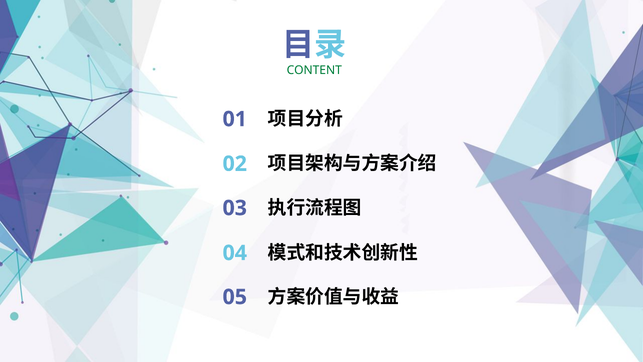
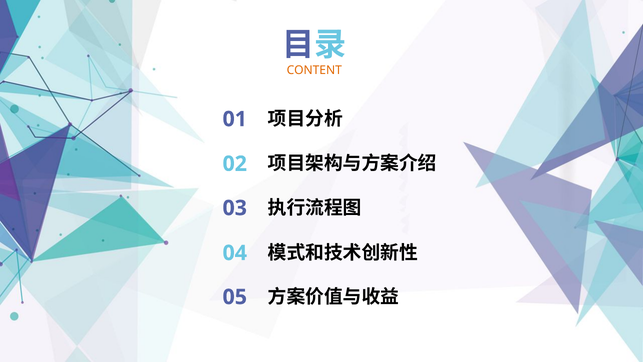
CONTENT colour: green -> orange
